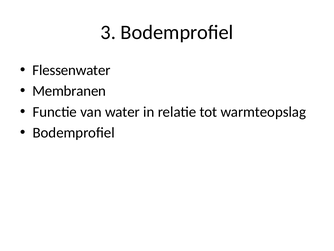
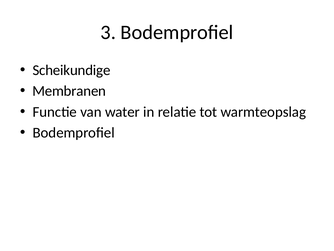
Flessenwater: Flessenwater -> Scheikundige
